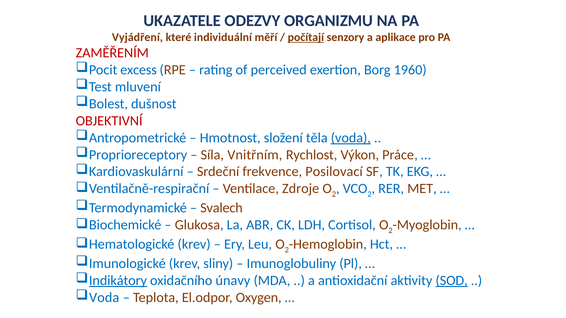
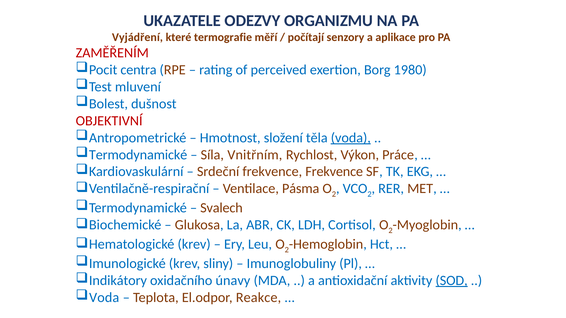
individuální: individuální -> termografie
počítají underline: present -> none
excess: excess -> centra
1960: 1960 -> 1980
Proprioreceptory at (138, 155): Proprioreceptory -> Termodynamické
frekvence Posilovací: Posilovací -> Frekvence
Zdroje: Zdroje -> Pásma
Indikátory underline: present -> none
Oxygen: Oxygen -> Reakce
